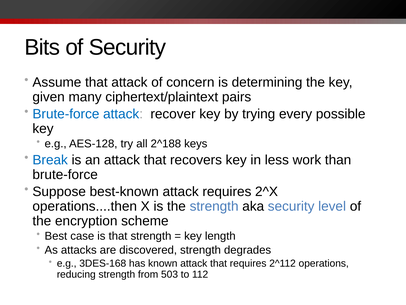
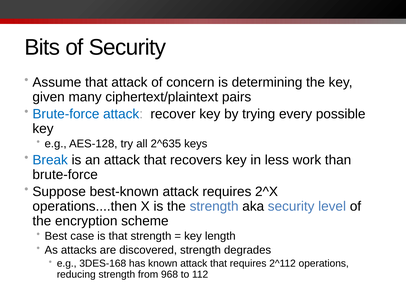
2^188: 2^188 -> 2^635
503: 503 -> 968
